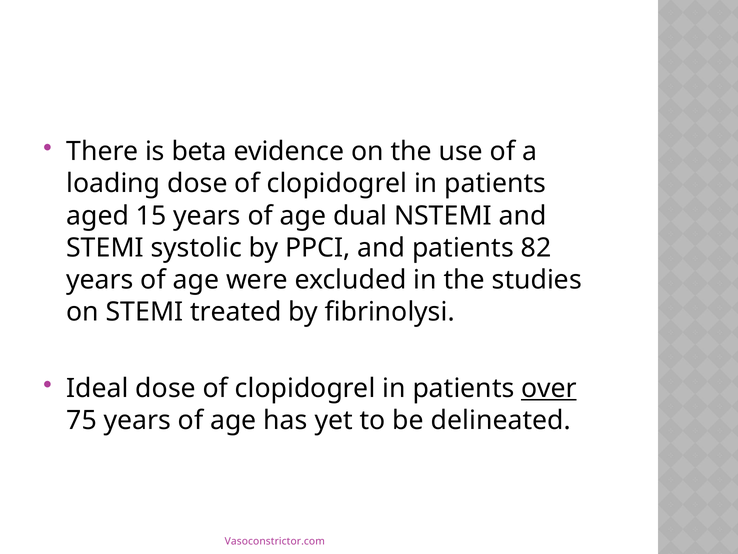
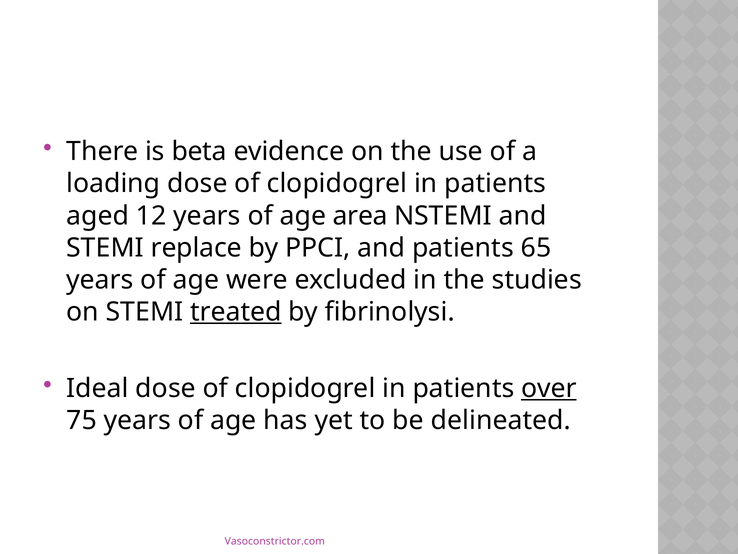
15: 15 -> 12
dual: dual -> area
systolic: systolic -> replace
82: 82 -> 65
treated underline: none -> present
